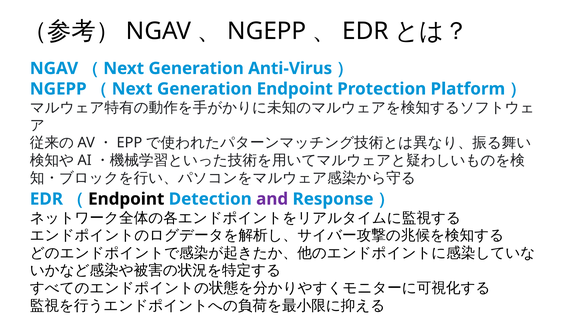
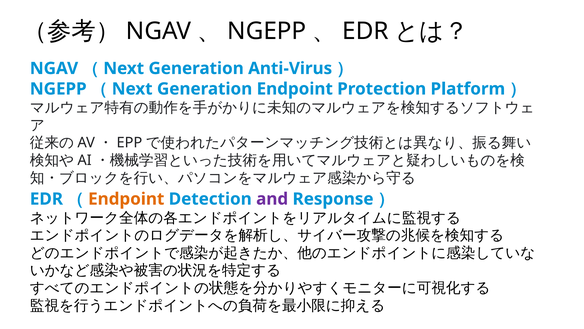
Endpoint at (126, 199) colour: black -> orange
